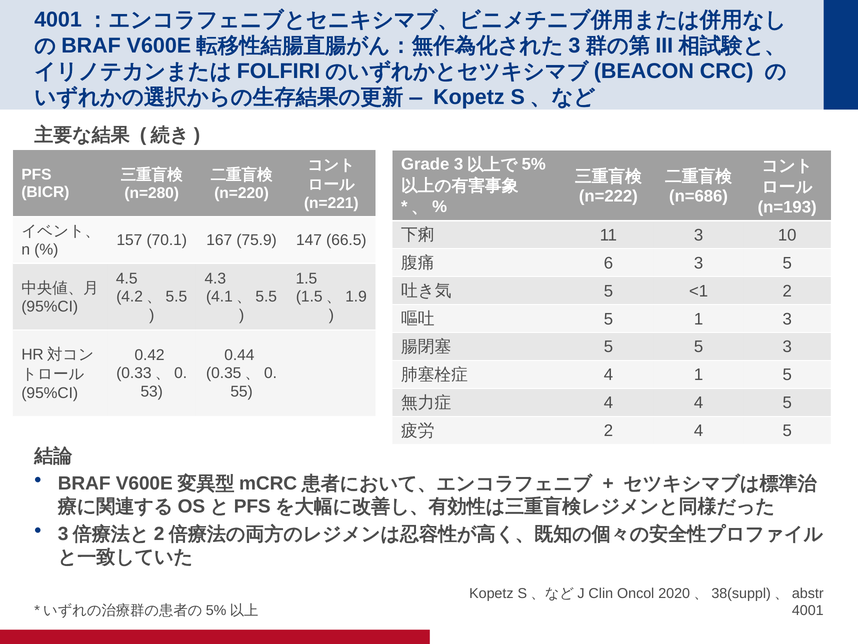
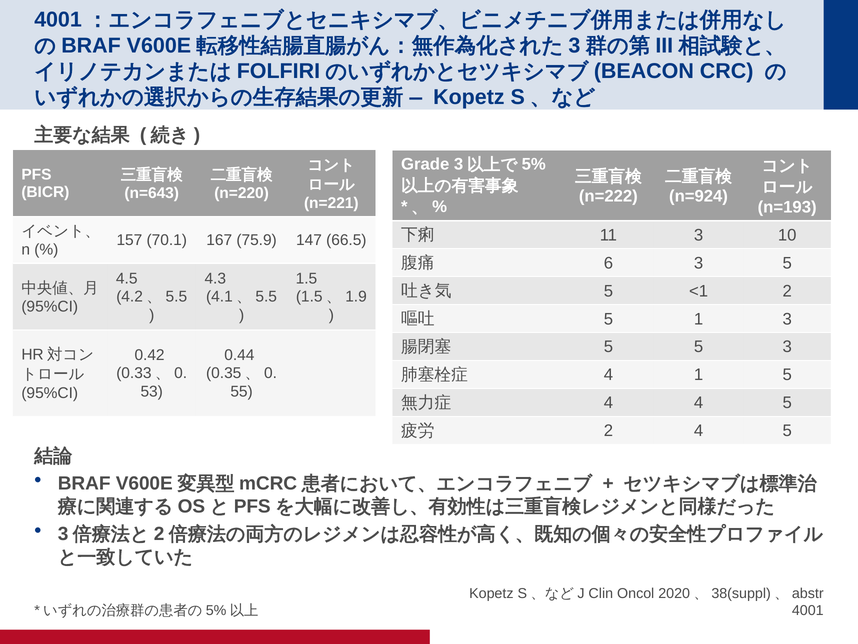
n=280: n=280 -> n=643
n=686: n=686 -> n=924
